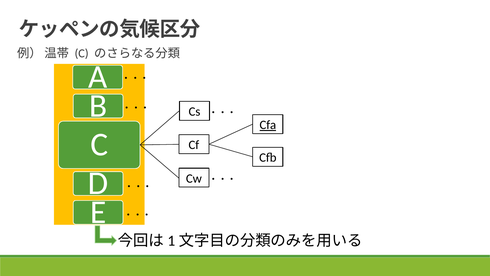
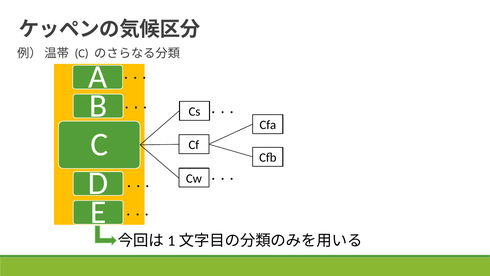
Cfa underline: present -> none
